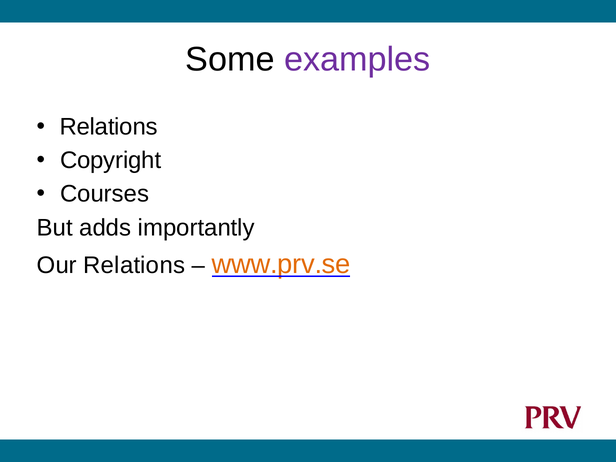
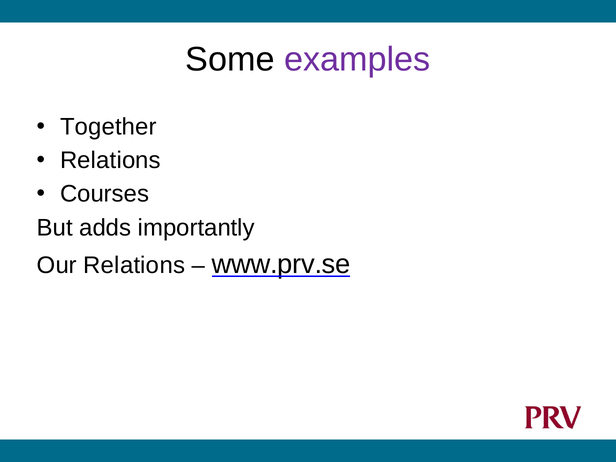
Relations at (109, 127): Relations -> Together
Copyright at (111, 160): Copyright -> Relations
www.prv.se colour: orange -> black
